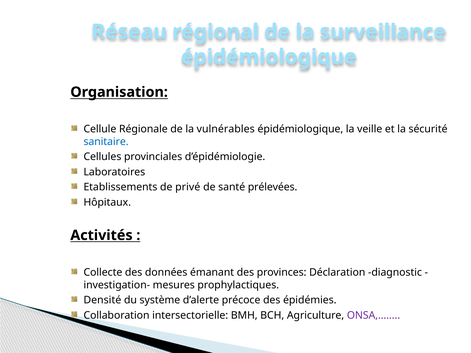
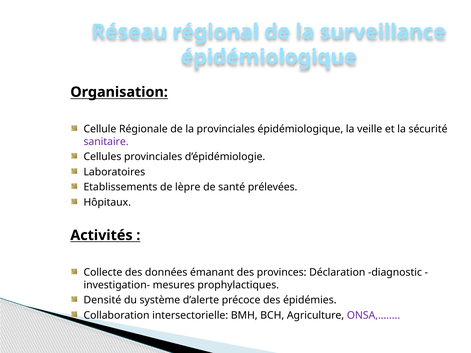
la vulnérables: vulnérables -> provinciales
sanitaire colour: blue -> purple
privé: privé -> lèpre
